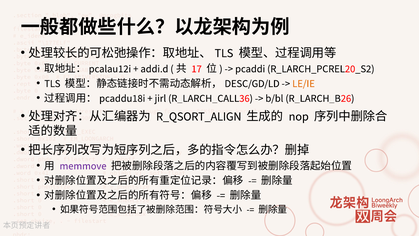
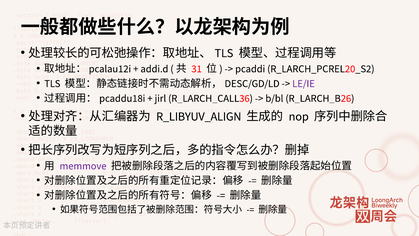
17: 17 -> 31
LE/IE colour: orange -> purple
R_QSORT_ALIGN: R_QSORT_ALIGN -> R_LIBYUV_ALIGN
